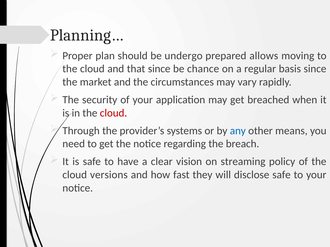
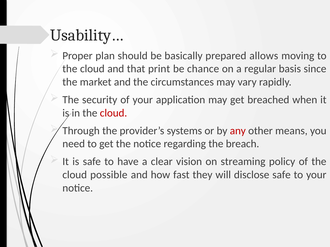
Planning…: Planning… -> Usability…
undergo: undergo -> basically
that since: since -> print
any colour: blue -> red
versions: versions -> possible
